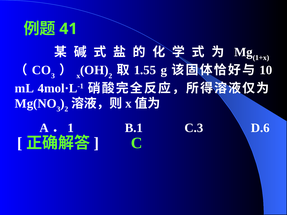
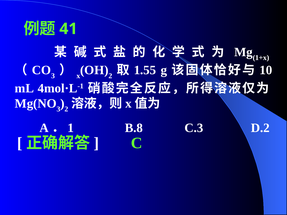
B.1: B.1 -> B.8
D.6: D.6 -> D.2
